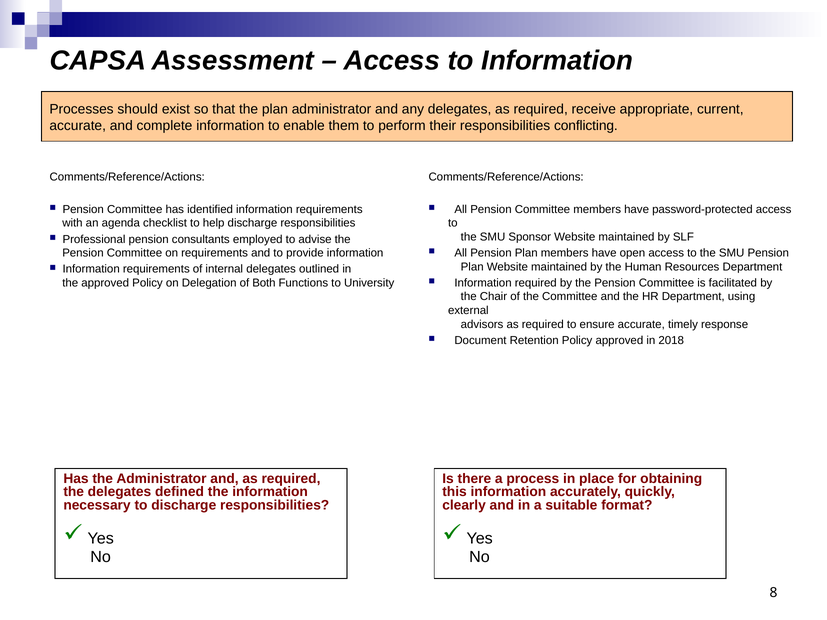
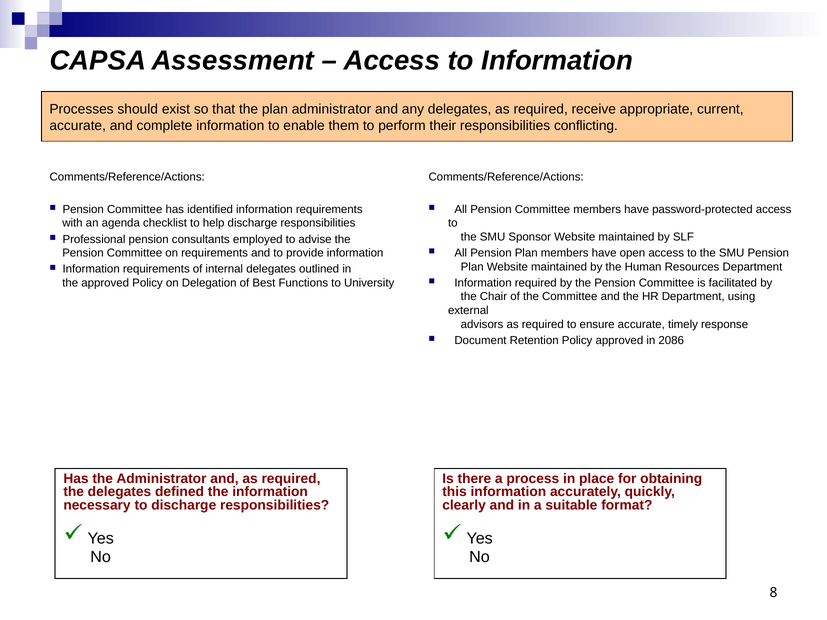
Both: Both -> Best
2018: 2018 -> 2086
